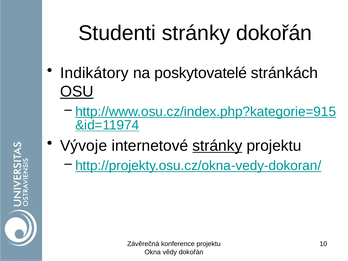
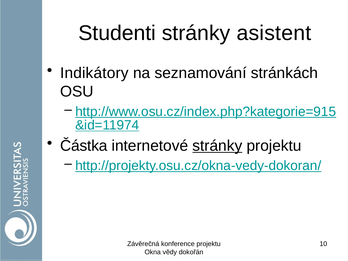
stránky dokořán: dokořán -> asistent
poskytovatelé: poskytovatelé -> seznamování
OSU underline: present -> none
Vývoje: Vývoje -> Částka
